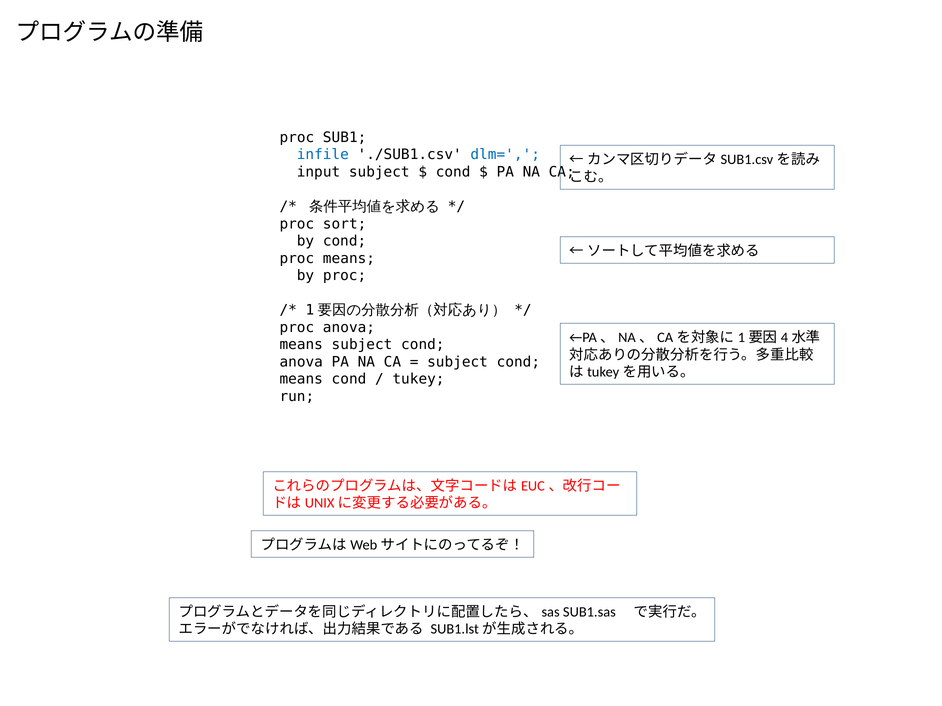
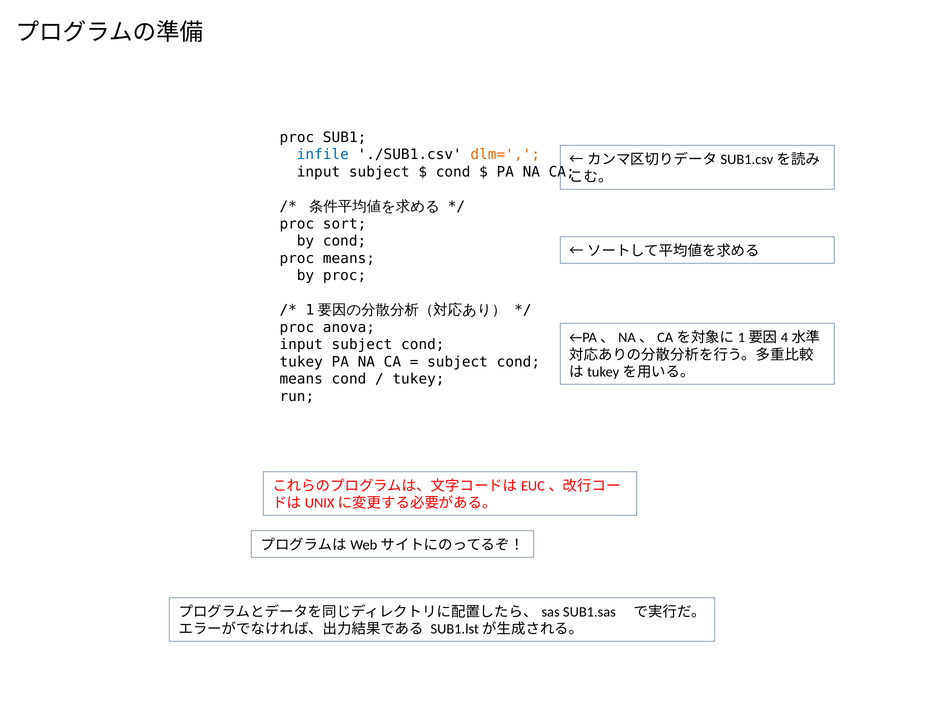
dlm= colour: blue -> orange
means at (301, 345): means -> input
anova at (301, 362): anova -> tukey
